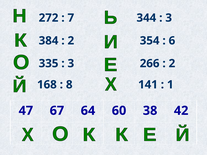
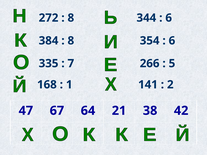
7 at (71, 18): 7 -> 8
3 at (169, 18): 3 -> 6
2 at (71, 41): 2 -> 8
3 at (71, 64): 3 -> 7
2 at (172, 64): 2 -> 5
8: 8 -> 1
1: 1 -> 2
60: 60 -> 21
